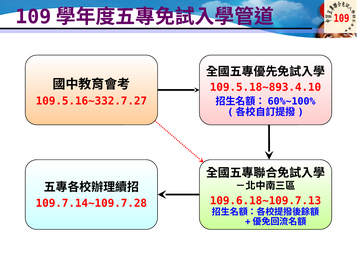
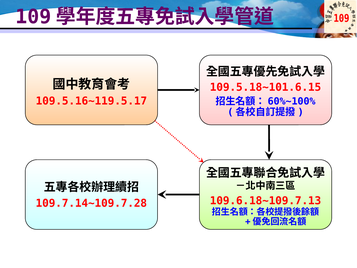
109.5.18~893.4.10: 109.5.18~893.4.10 -> 109.5.18~101.6.15
109.5.16~332.7.27: 109.5.16~332.7.27 -> 109.5.16~119.5.17
